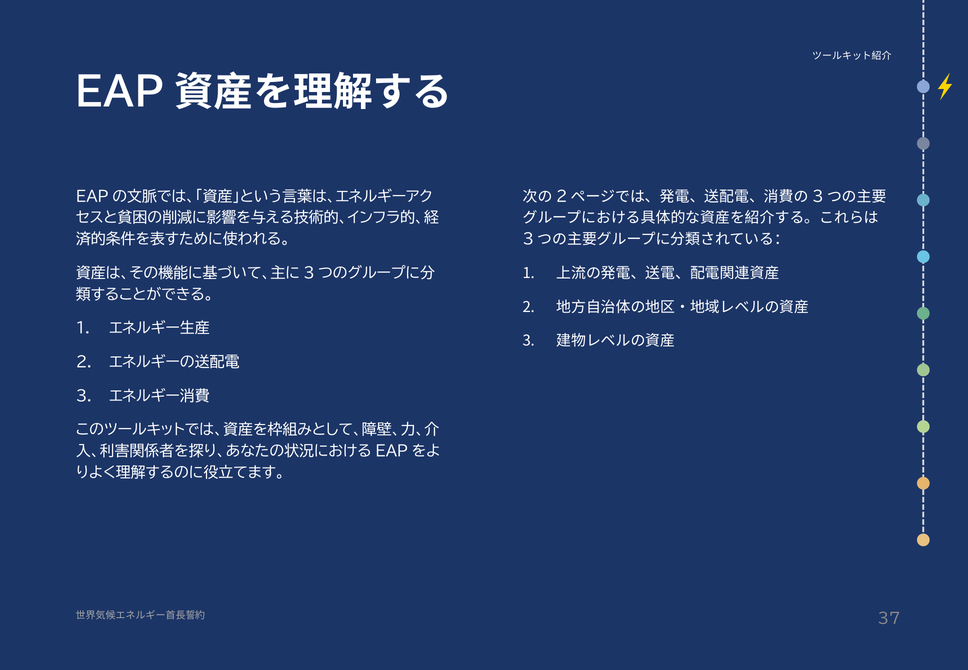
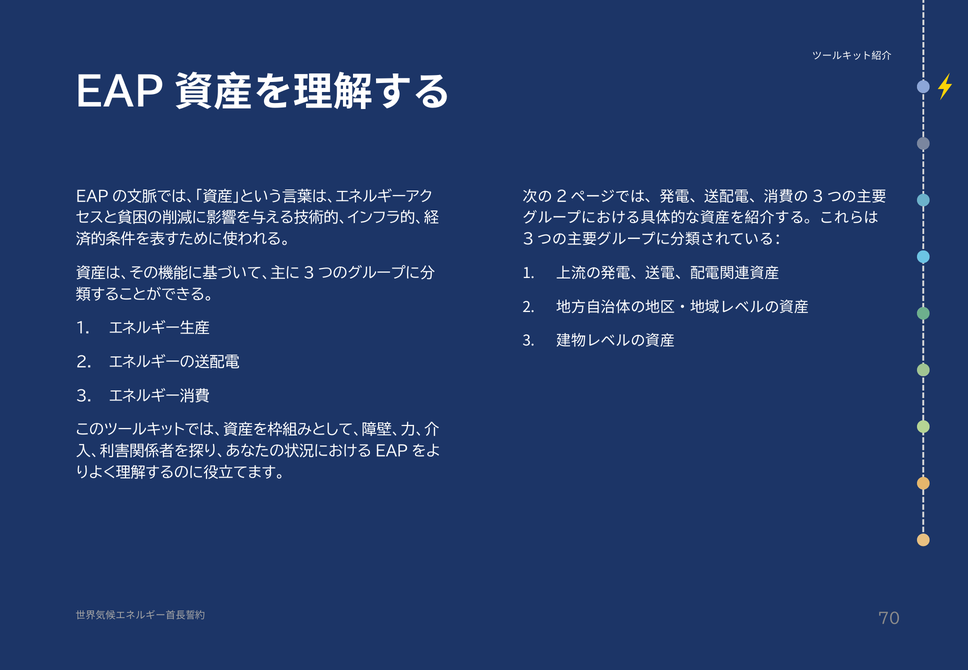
37: 37 -> 70
